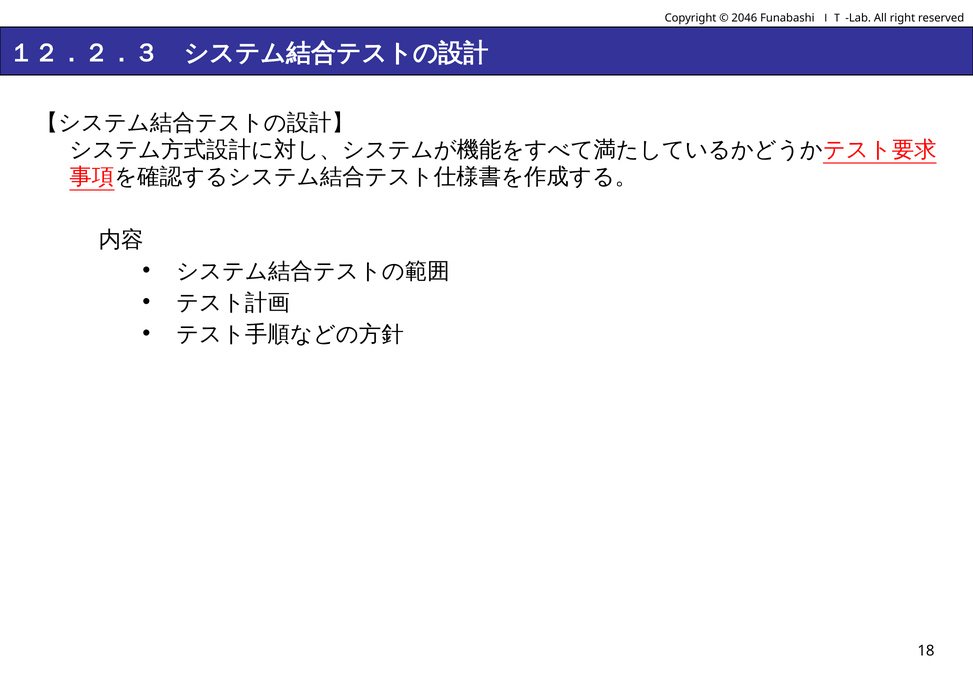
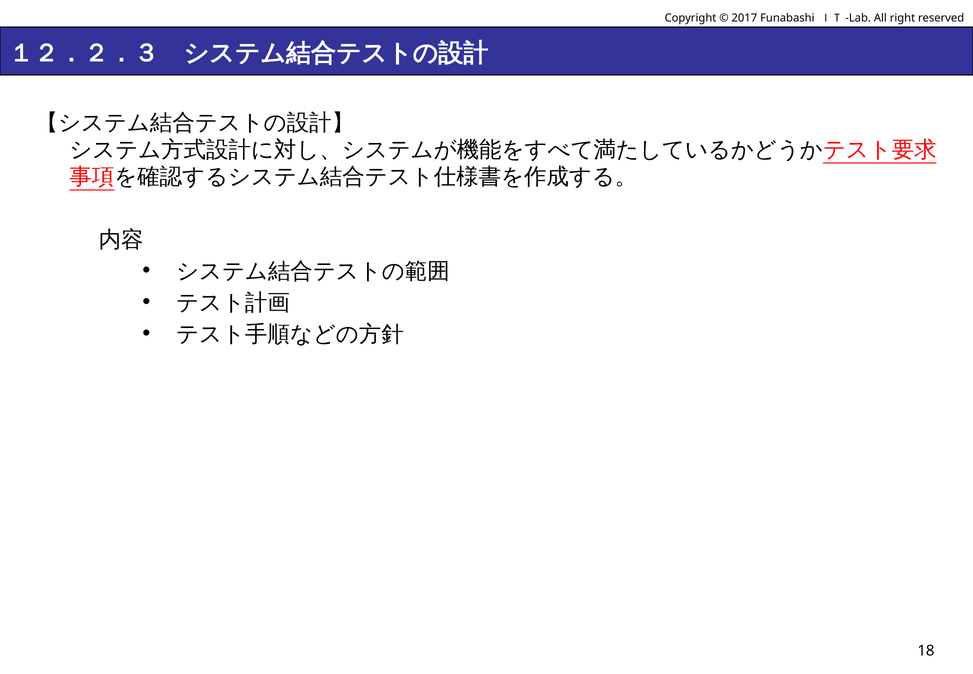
2046: 2046 -> 2017
